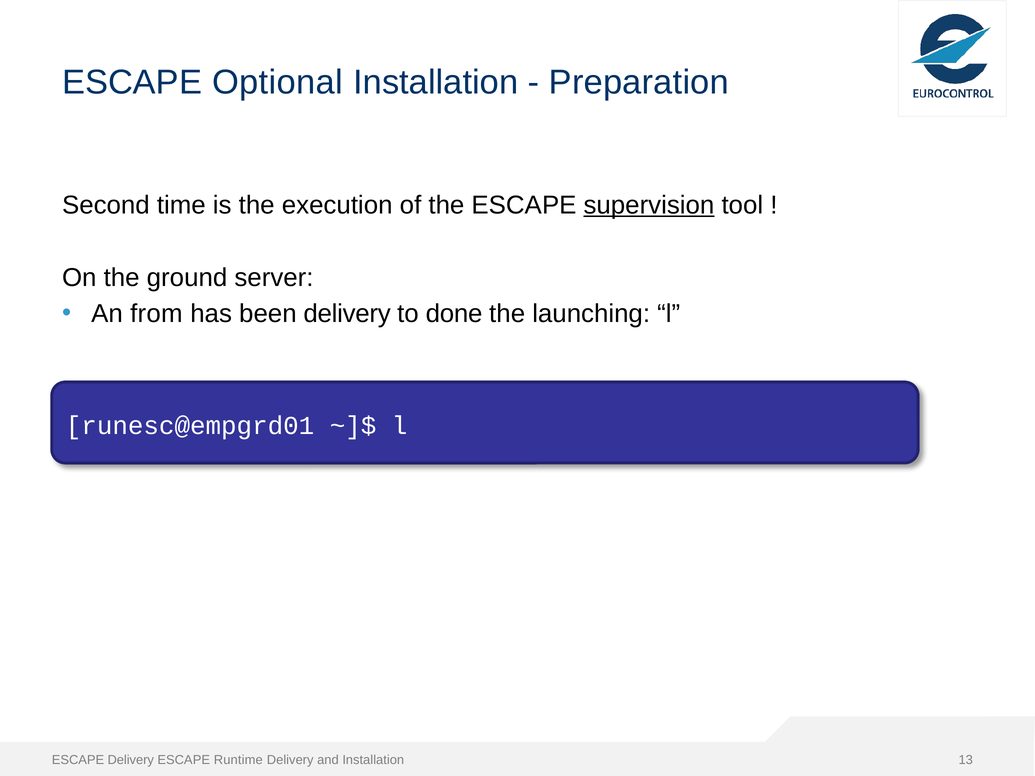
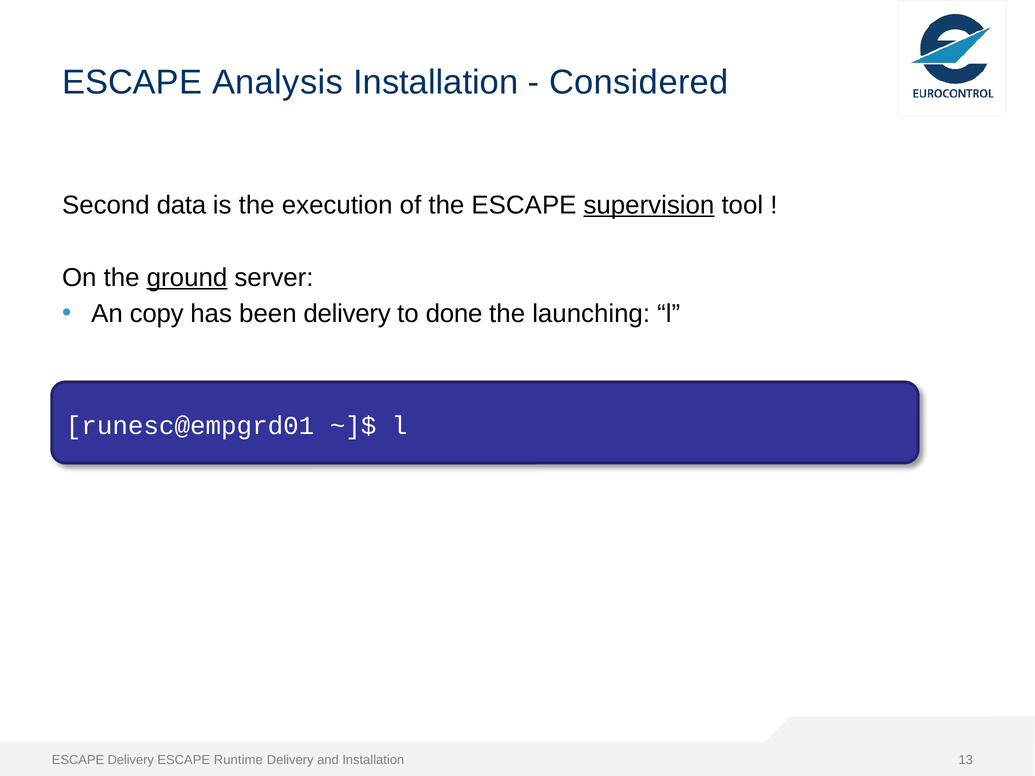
Optional: Optional -> Analysis
Preparation: Preparation -> Considered
time: time -> data
ground underline: none -> present
from: from -> copy
